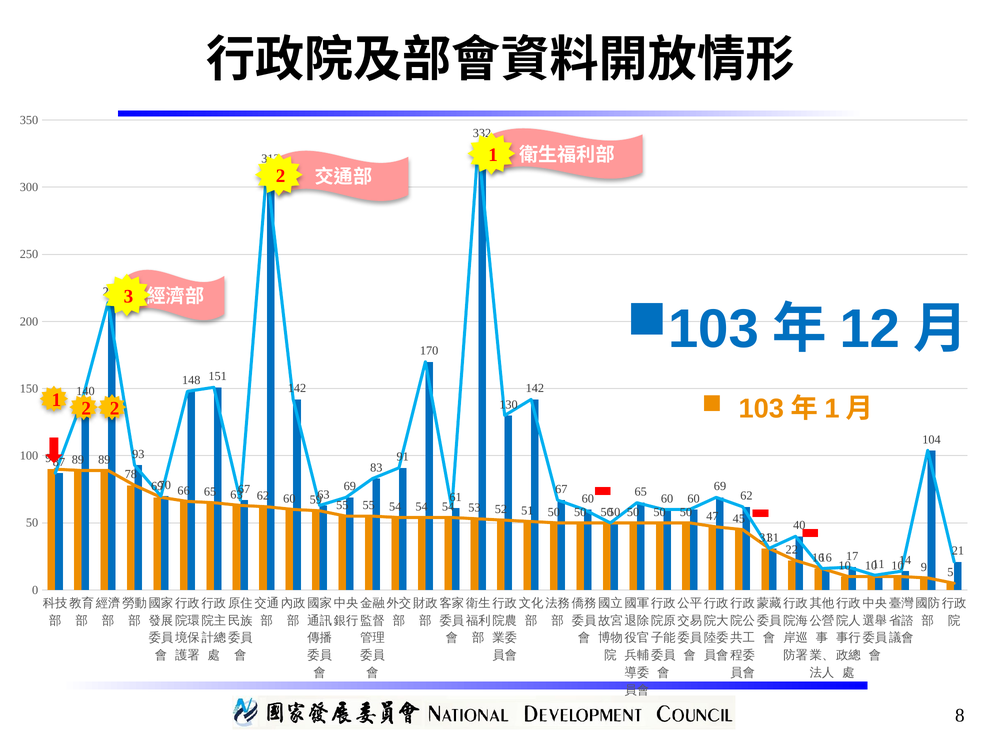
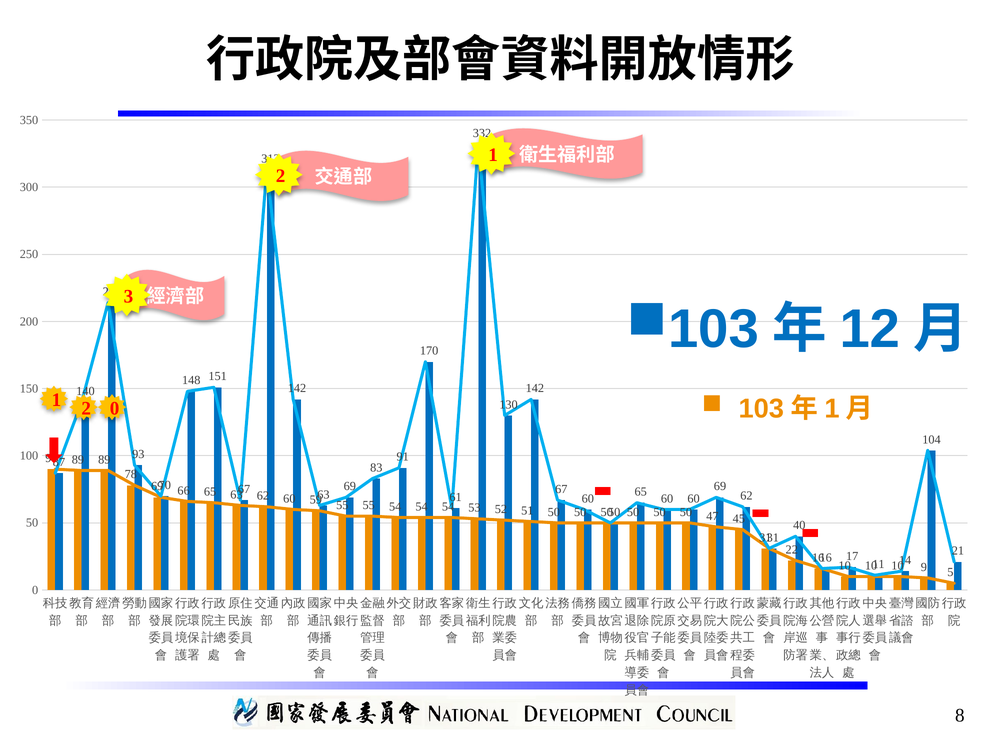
1 2: 2 -> 0
